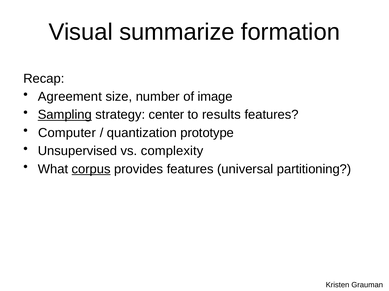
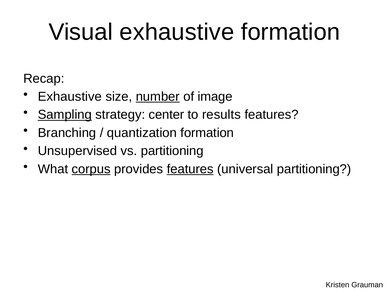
Visual summarize: summarize -> exhaustive
Agreement at (70, 97): Agreement -> Exhaustive
number underline: none -> present
Computer: Computer -> Branching
quantization prototype: prototype -> formation
vs complexity: complexity -> partitioning
features at (190, 169) underline: none -> present
